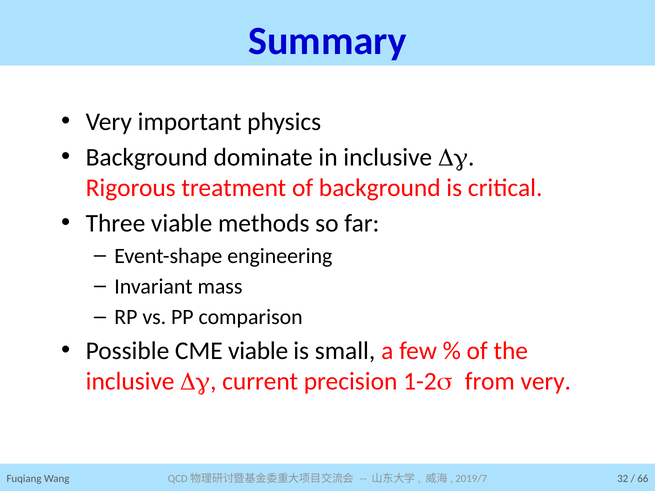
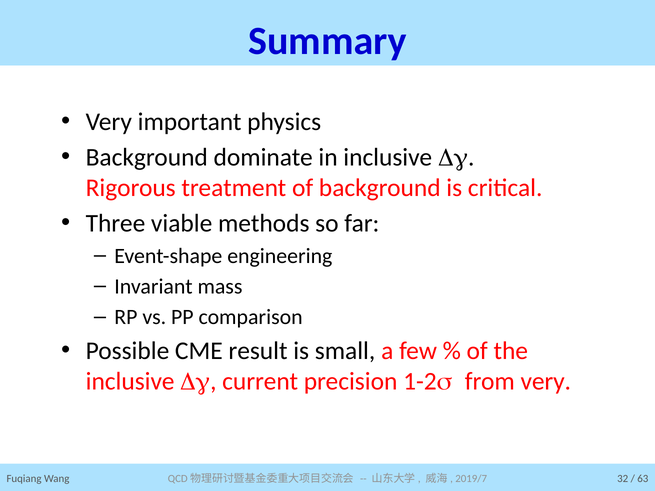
CME viable: viable -> result
66: 66 -> 63
